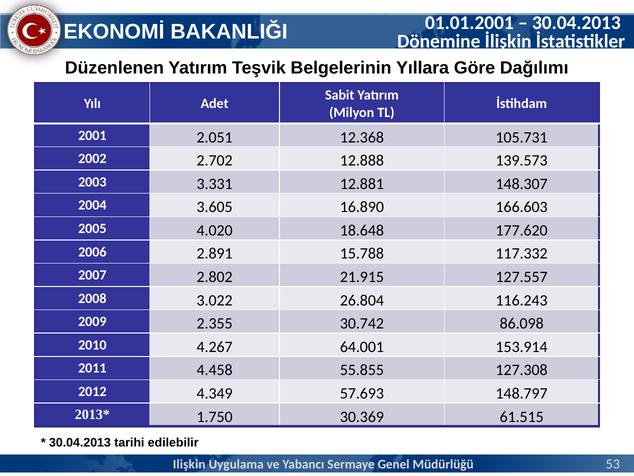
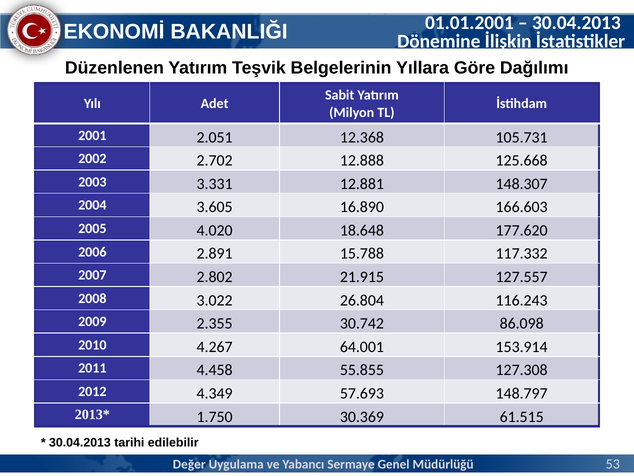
139.573: 139.573 -> 125.668
Ilişkin: Ilişkin -> Değer
